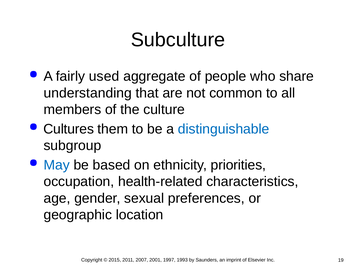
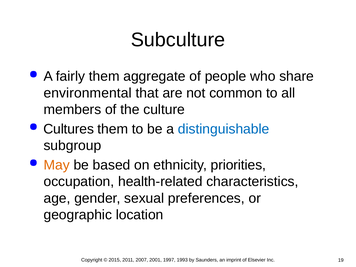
fairly used: used -> them
understanding: understanding -> environmental
May colour: blue -> orange
